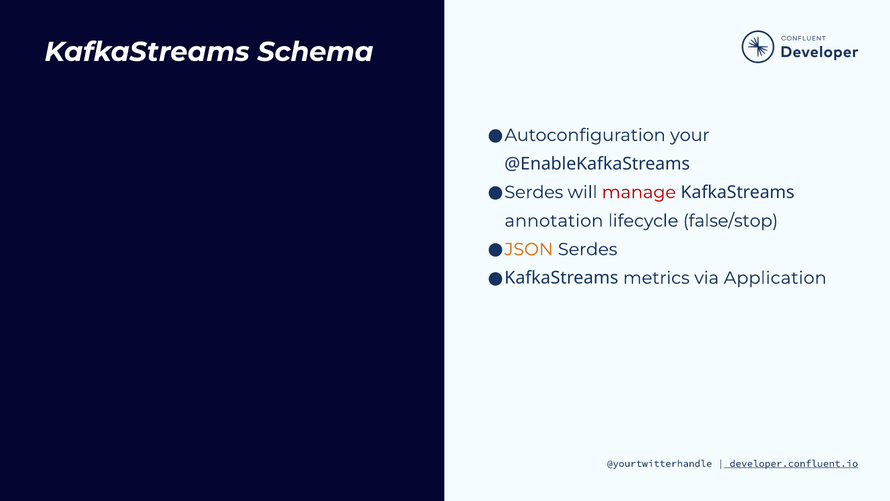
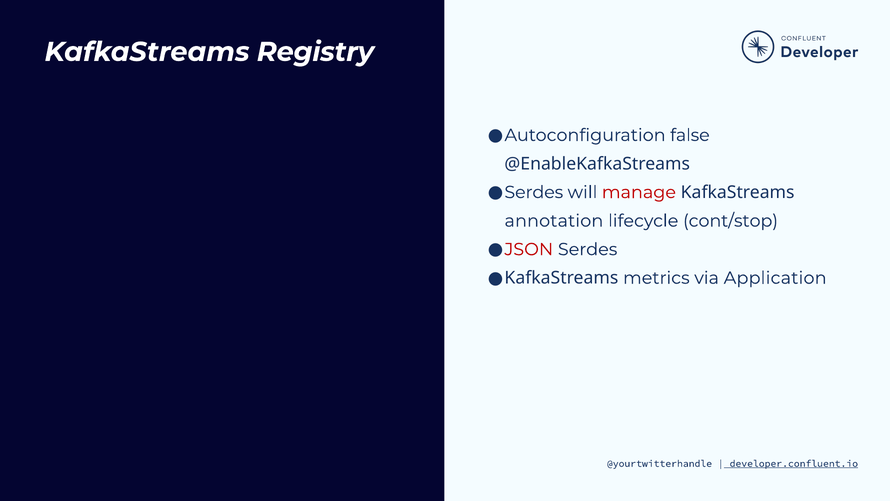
Schema: Schema -> Registry
your: your -> false
false/stop: false/stop -> cont/stop
JSON colour: orange -> red
